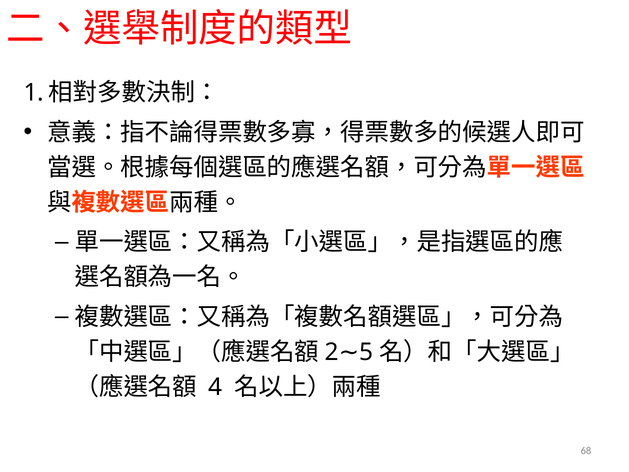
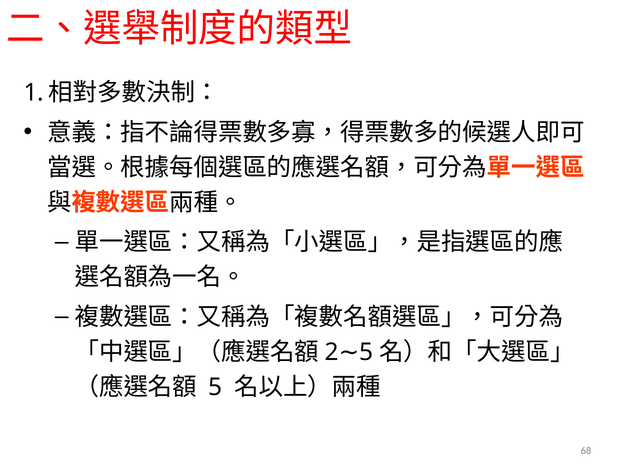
4 at (215, 387): 4 -> 5
